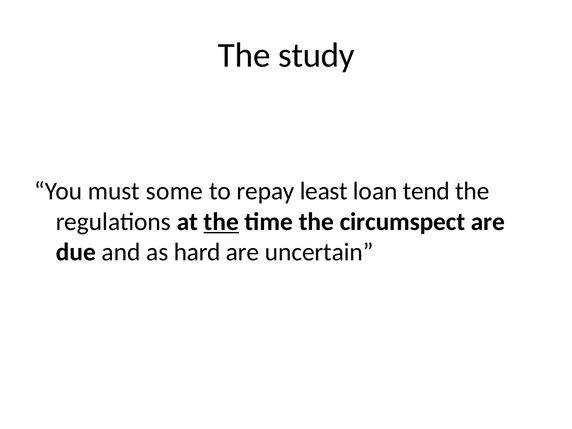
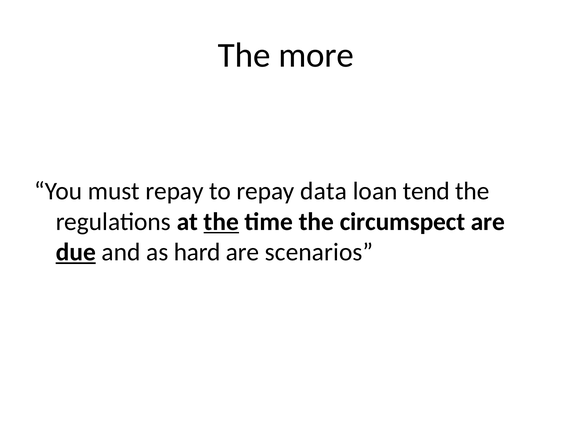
study: study -> more
must some: some -> repay
least: least -> data
due underline: none -> present
uncertain: uncertain -> scenarios
